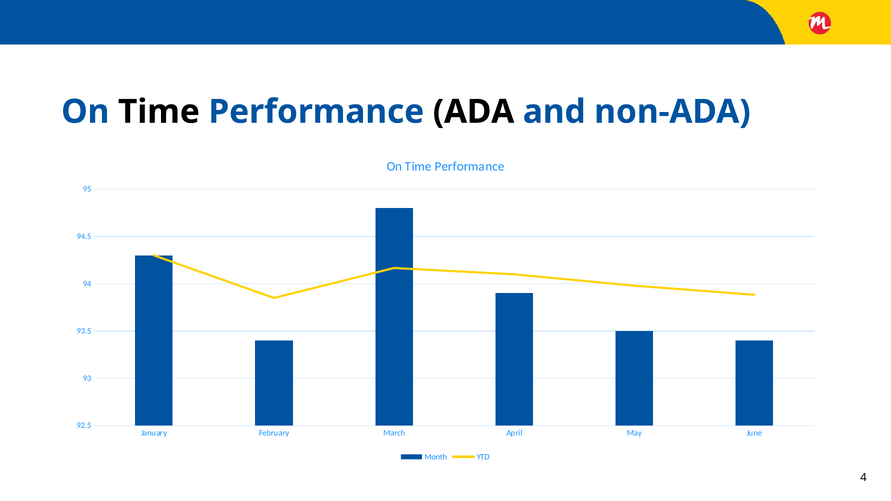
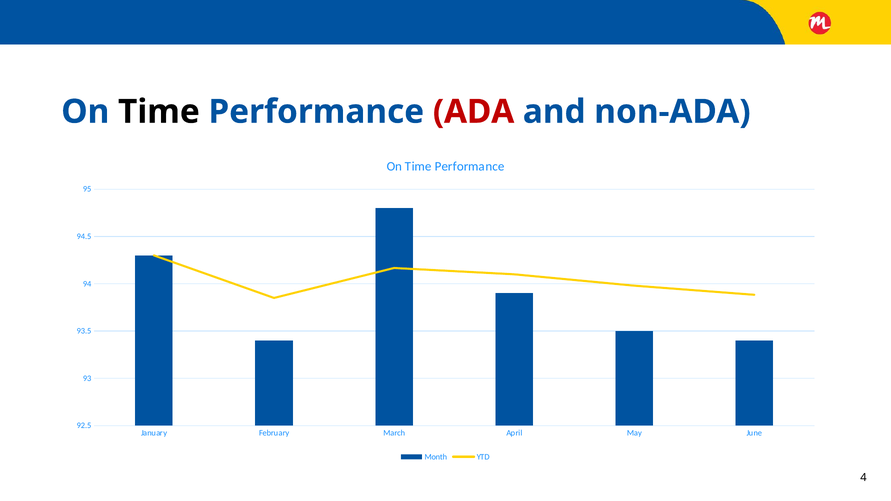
ADA colour: black -> red
